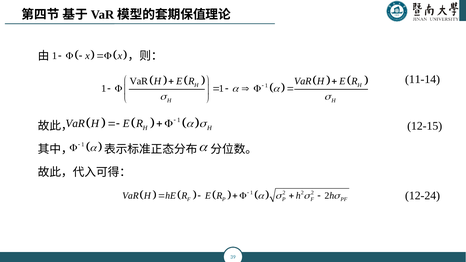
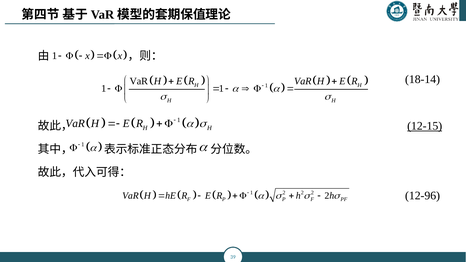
11-14: 11-14 -> 18-14
12-15 underline: none -> present
12-24: 12-24 -> 12-96
